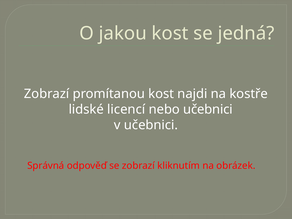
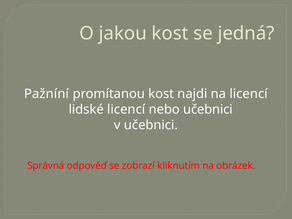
Zobrazí at (47, 94): Zobrazí -> Pažníní
na kostře: kostře -> licencí
